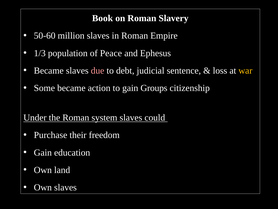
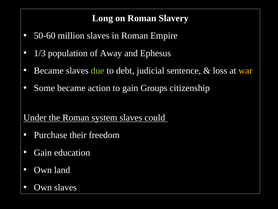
Book: Book -> Long
Peace: Peace -> Away
due colour: pink -> light green
